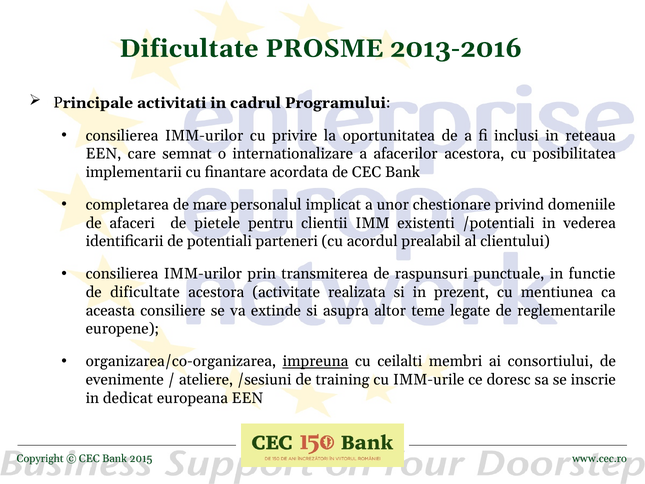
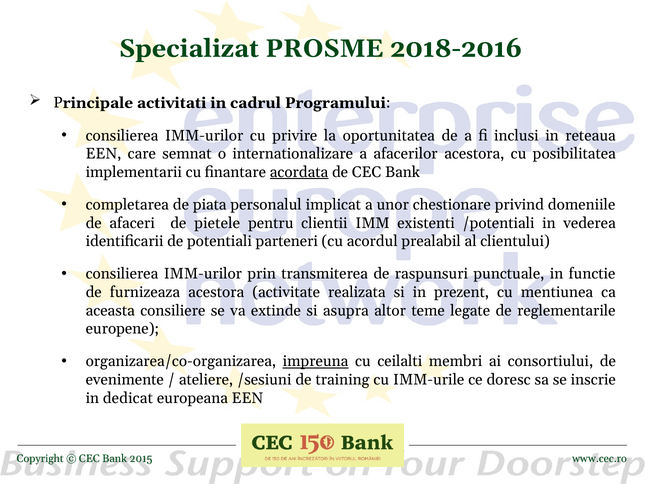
Dificultate at (189, 49): Dificultate -> Specializat
2013-2016: 2013-2016 -> 2018-2016
acordata underline: none -> present
mare: mare -> piata
de dificultate: dificultate -> furnizeaza
